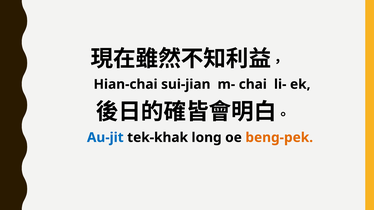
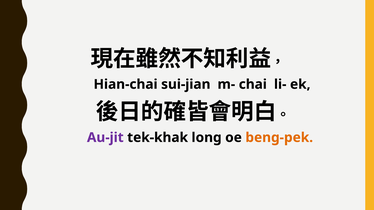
Au-jit colour: blue -> purple
